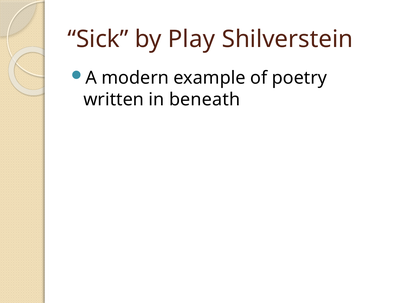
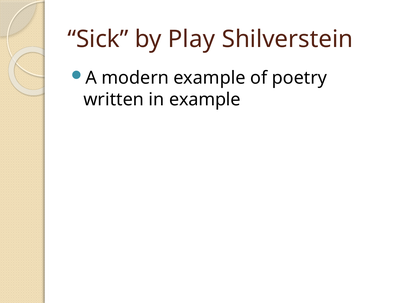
in beneath: beneath -> example
